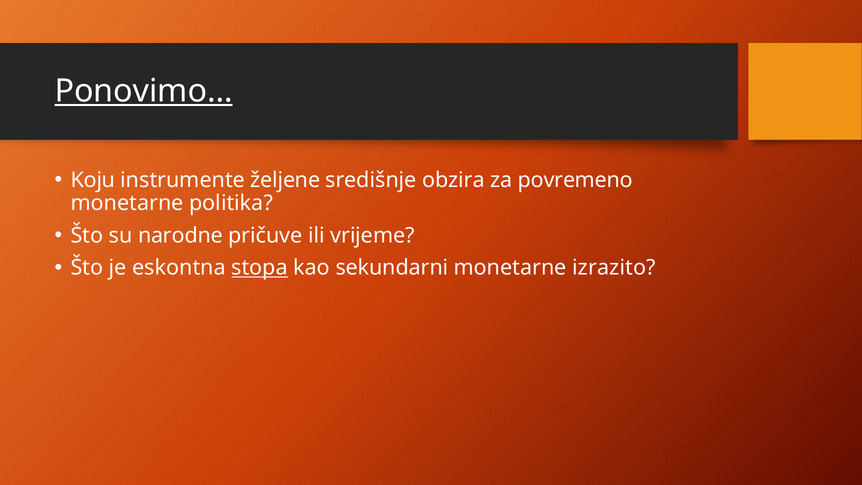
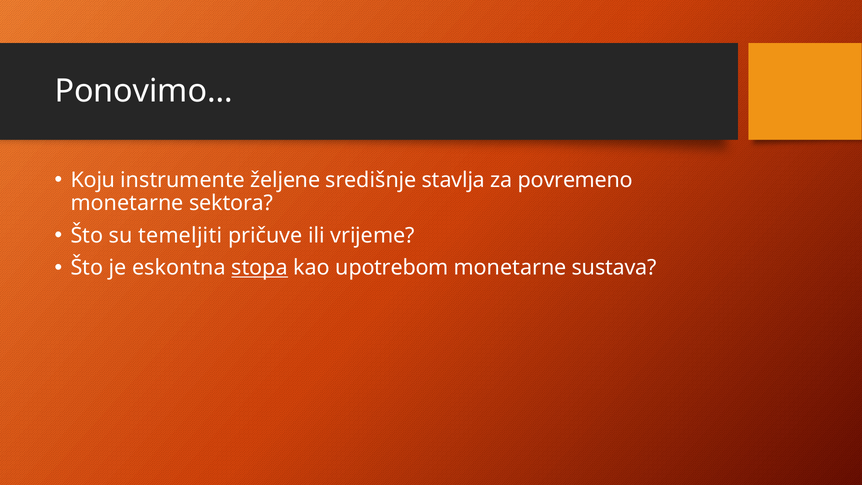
Ponovimo… underline: present -> none
obzira: obzira -> stavlja
politika: politika -> sektora
narodne: narodne -> temeljiti
sekundarni: sekundarni -> upotrebom
izrazito: izrazito -> sustava
